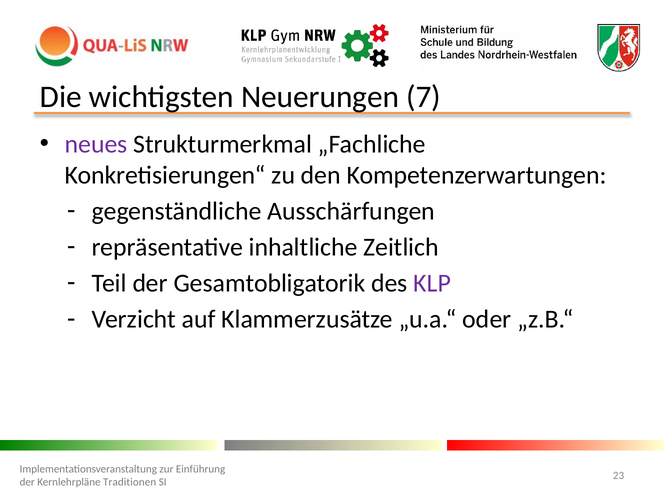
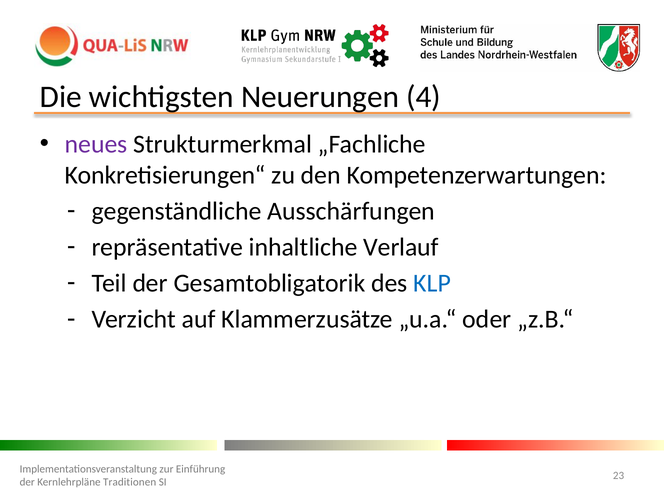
7: 7 -> 4
Zeitlich: Zeitlich -> Verlauf
KLP colour: purple -> blue
